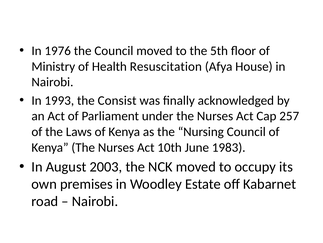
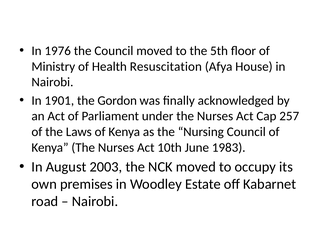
1993: 1993 -> 1901
Consist: Consist -> Gordon
